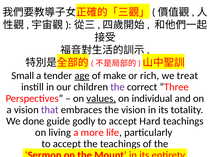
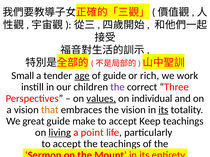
of make: make -> guide
treat: treat -> work
that colour: purple -> orange
its at (163, 110) underline: none -> present
done: done -> great
godly: godly -> make
Hard: Hard -> Keep
living underline: none -> present
more: more -> point
